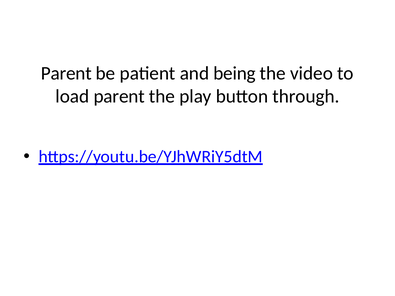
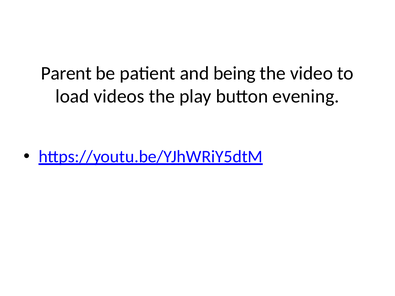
load parent: parent -> videos
through: through -> evening
